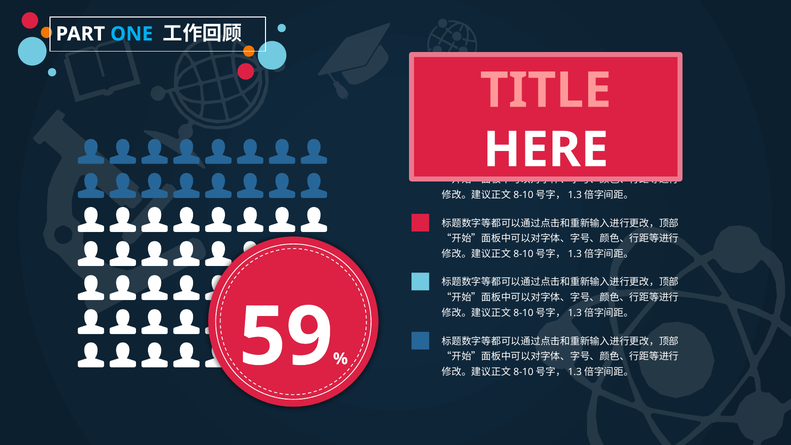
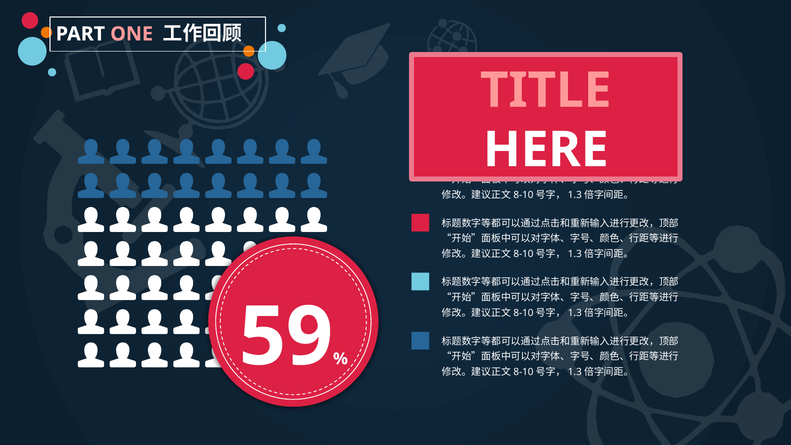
ONE colour: light blue -> pink
